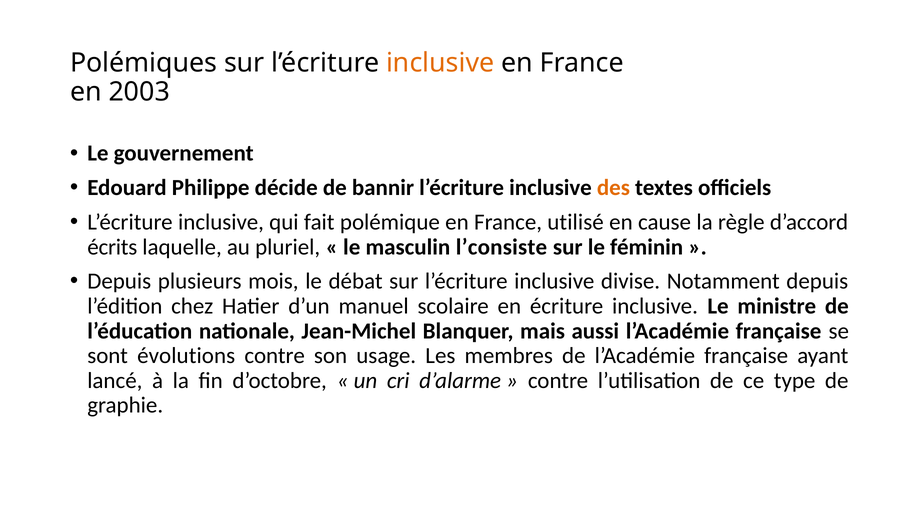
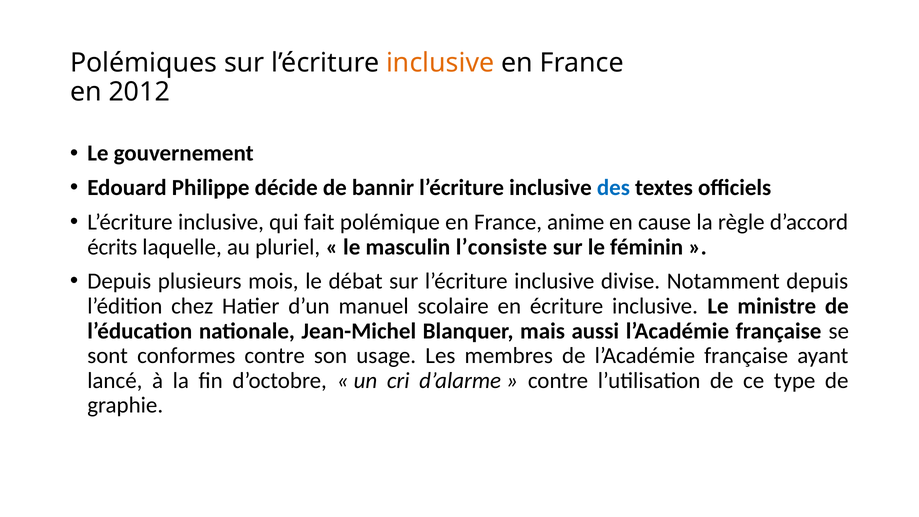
2003: 2003 -> 2012
des colour: orange -> blue
utilisé: utilisé -> anime
évolutions: évolutions -> conformes
